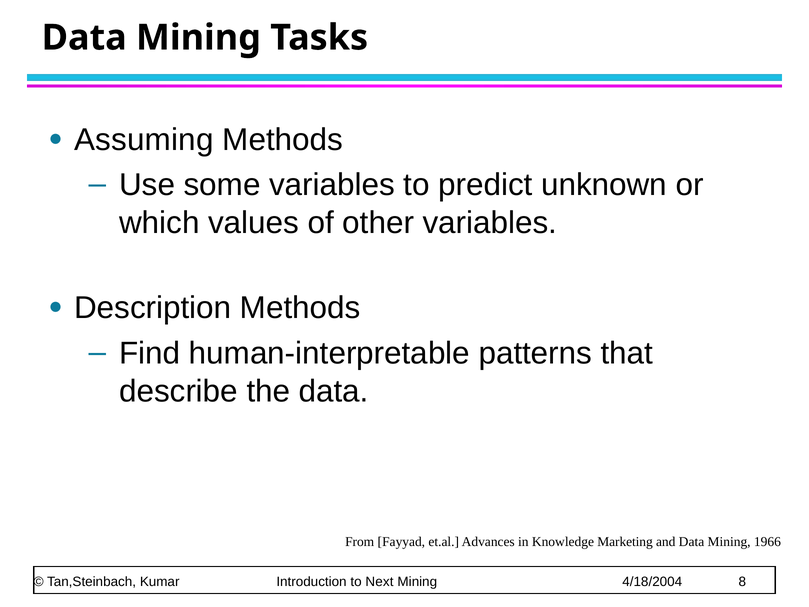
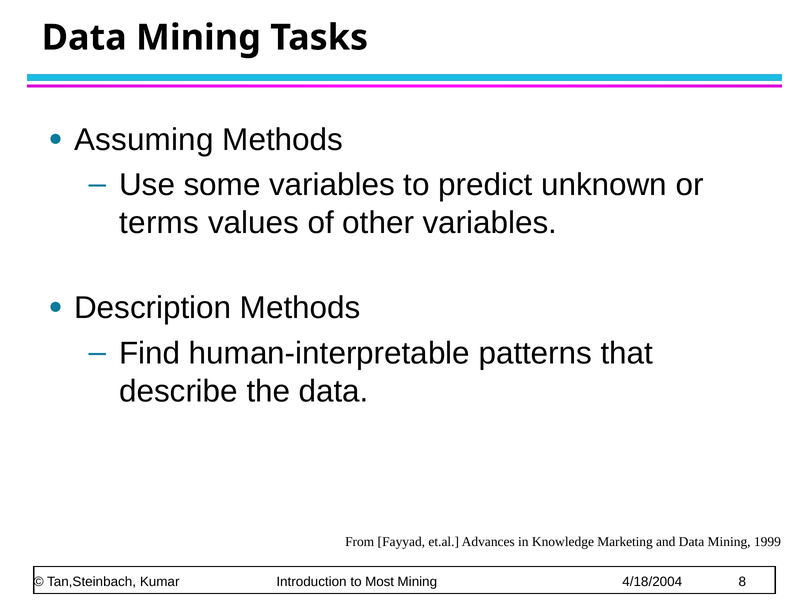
which: which -> terms
1966: 1966 -> 1999
Next: Next -> Most
